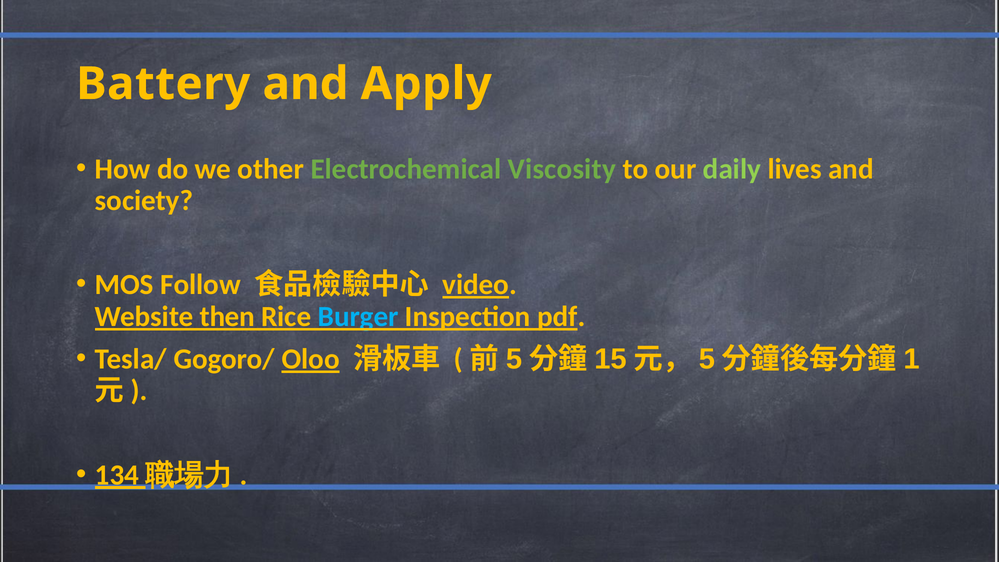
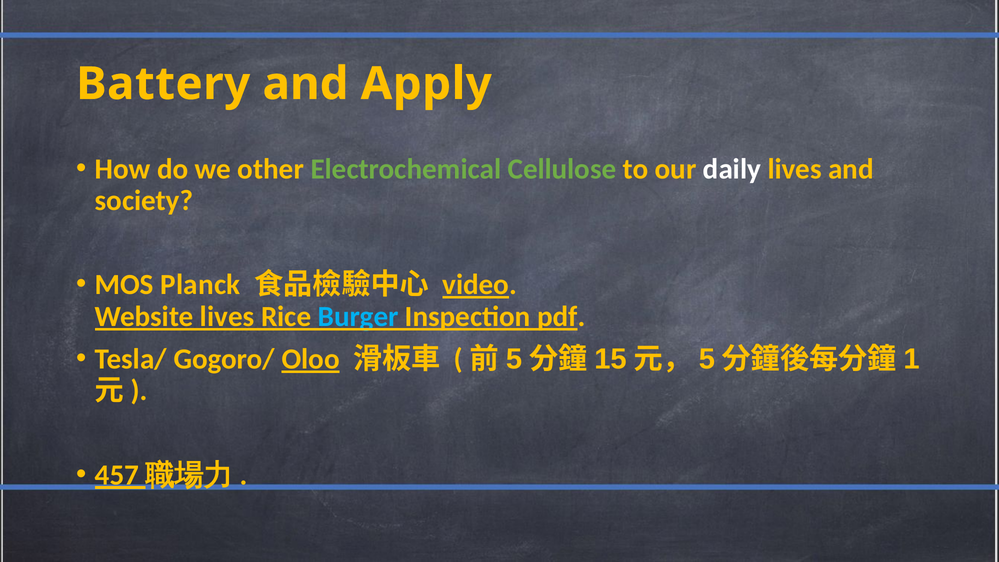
Viscosity: Viscosity -> Cellulose
daily colour: light green -> white
Follow: Follow -> Planck
Website then: then -> lives
134: 134 -> 457
